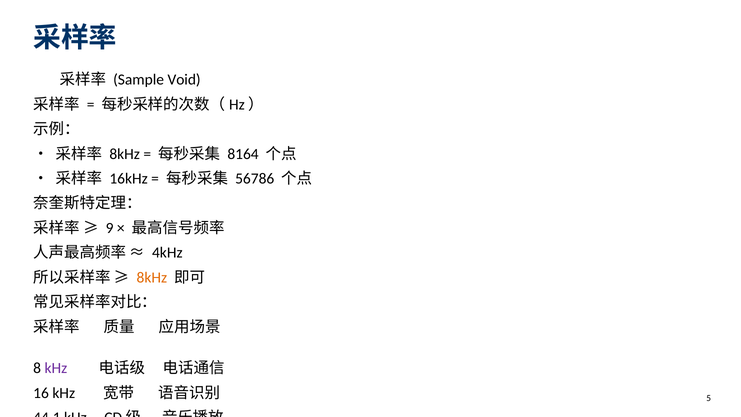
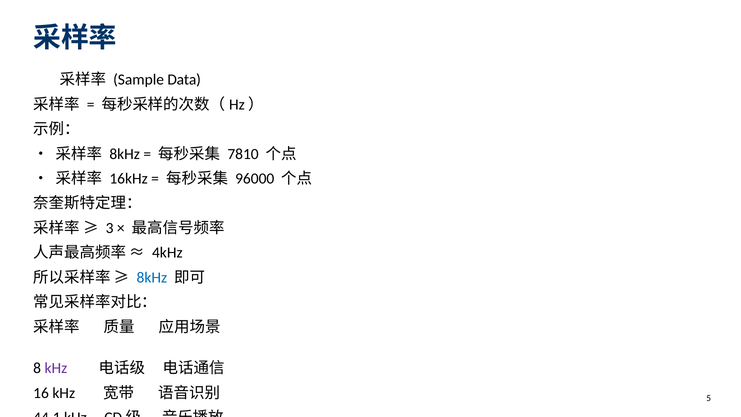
Void: Void -> Data
8164: 8164 -> 7810
56786: 56786 -> 96000
9: 9 -> 3
8kHz at (152, 277) colour: orange -> blue
